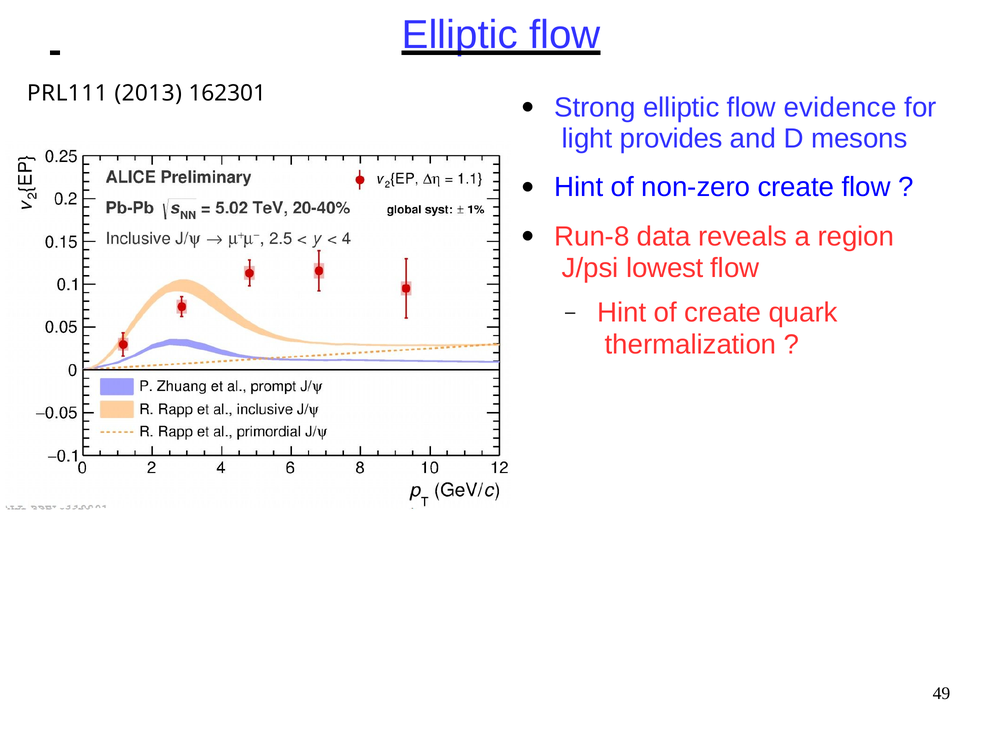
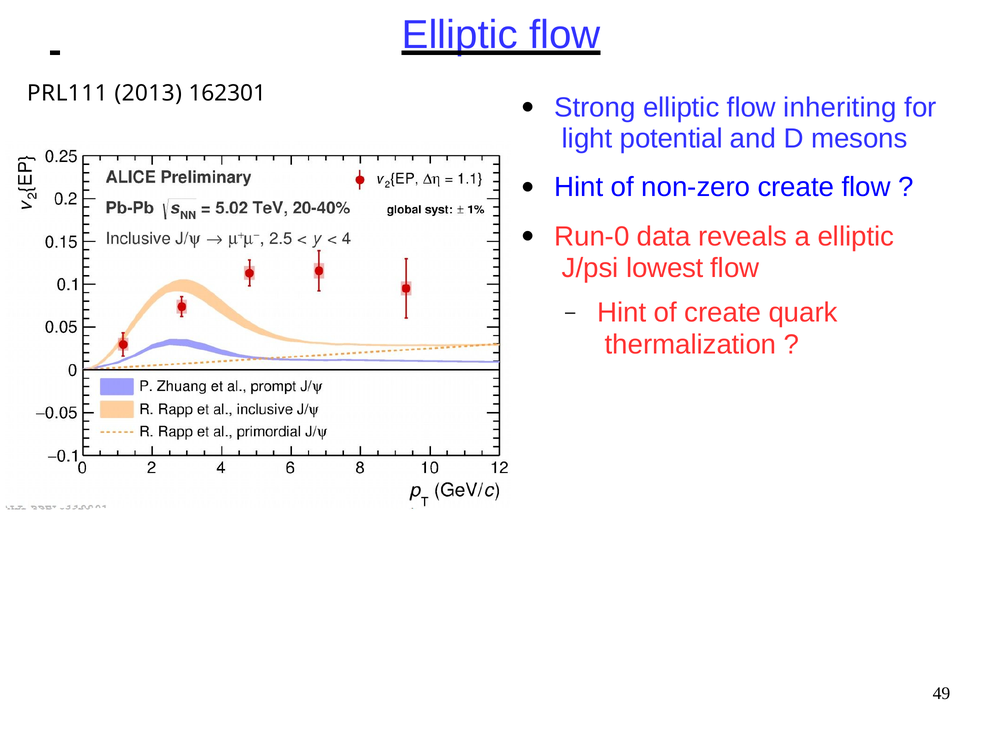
evidence: evidence -> inheriting
provides: provides -> potential
Run-8: Run-8 -> Run-0
a region: region -> elliptic
